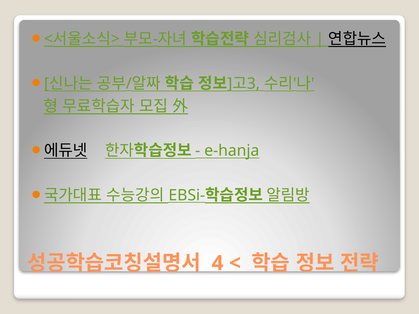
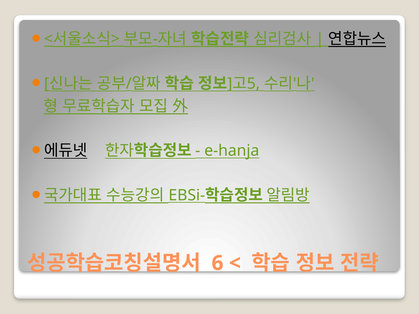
3: 3 -> 5
4: 4 -> 6
